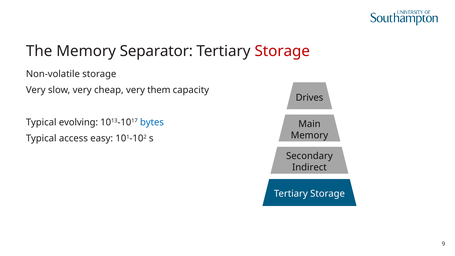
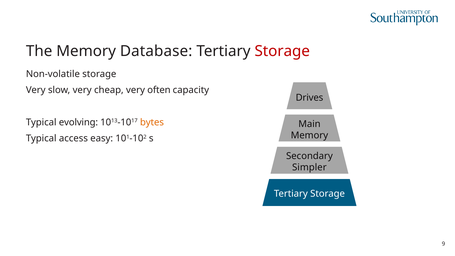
Separator: Separator -> Database
them: them -> often
bytes colour: blue -> orange
Indirect: Indirect -> Simpler
